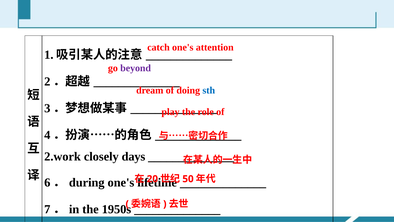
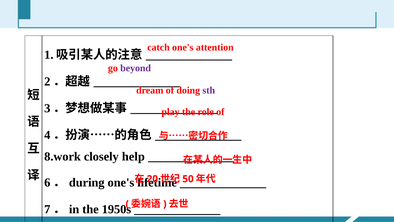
sth colour: blue -> purple
2.work: 2.work -> 8.work
days: days -> help
